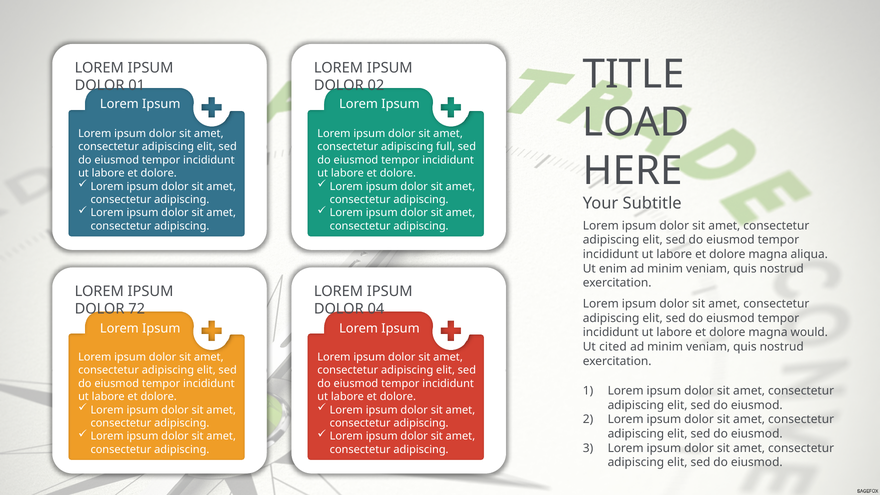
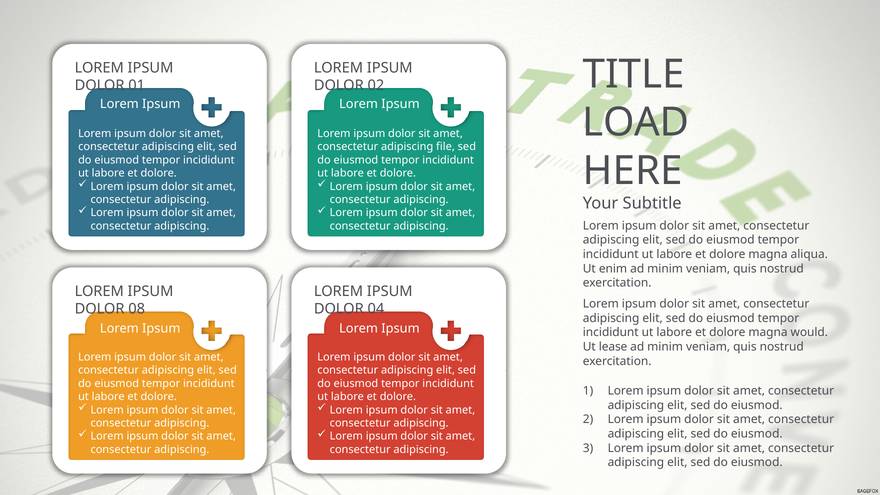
full: full -> file
72: 72 -> 08
cited: cited -> lease
